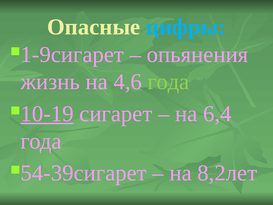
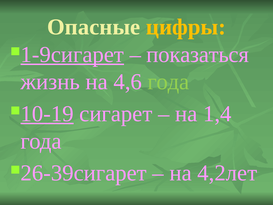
цифры colour: light blue -> yellow
1-9сигарет underline: none -> present
опьянения: опьянения -> показаться
6,4: 6,4 -> 1,4
54-39сигарет: 54-39сигарет -> 26-39сигарет
8,2лет: 8,2лет -> 4,2лет
